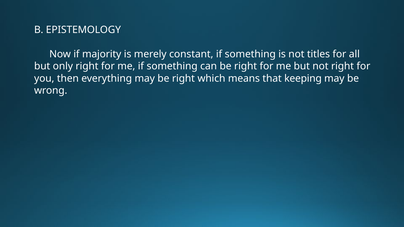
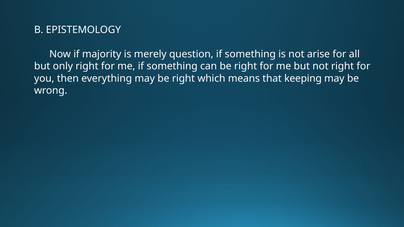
constant: constant -> question
titles: titles -> arise
